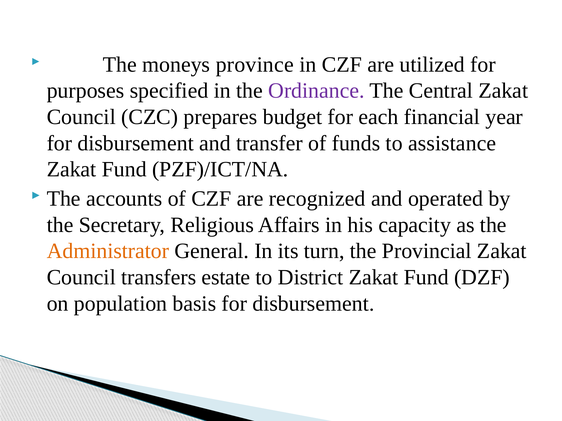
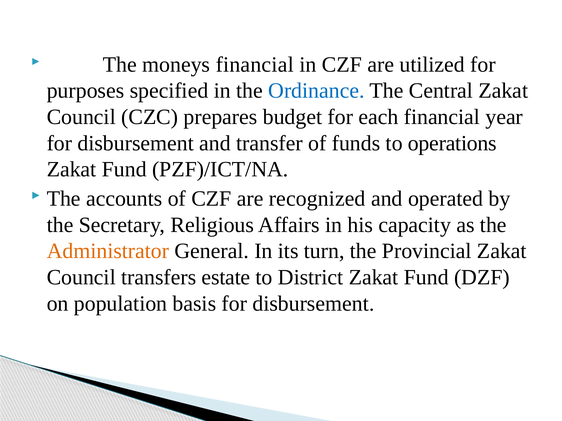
moneys province: province -> financial
Ordinance colour: purple -> blue
assistance: assistance -> operations
